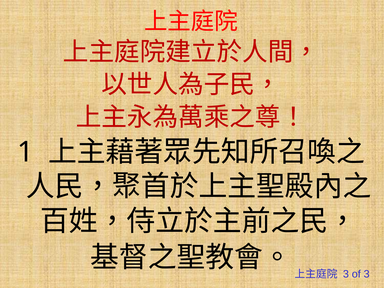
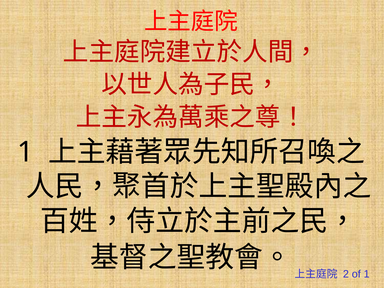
3 at (346, 274): 3 -> 2
of 3: 3 -> 1
